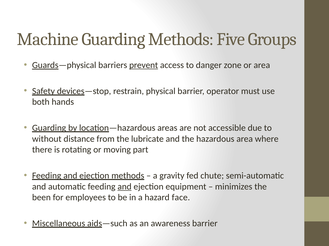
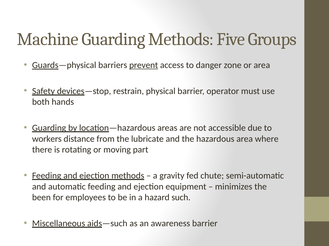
without: without -> workers
and at (125, 187) underline: present -> none
face: face -> such
